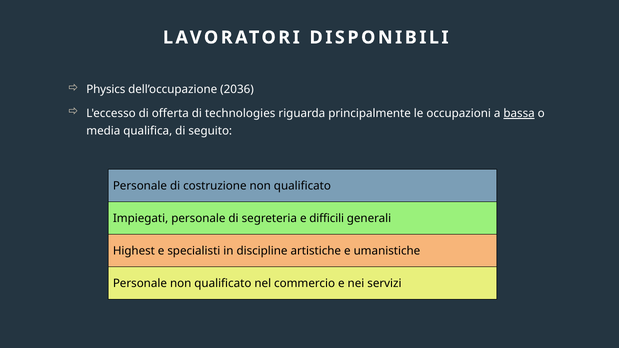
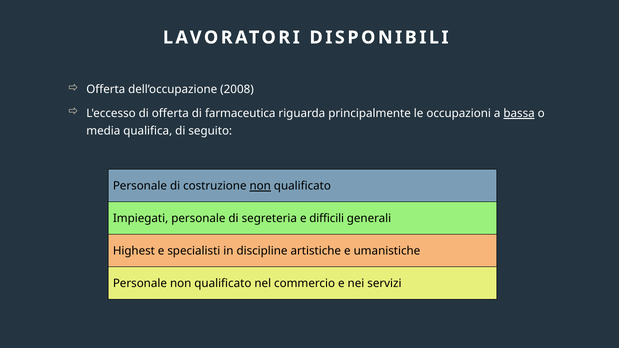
Physics at (106, 90): Physics -> Offerta
2036: 2036 -> 2008
technologies: technologies -> farmaceutica
non at (260, 186) underline: none -> present
